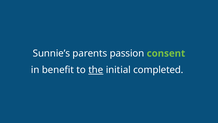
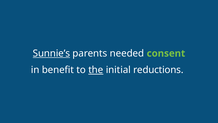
Sunnie’s underline: none -> present
passion: passion -> needed
completed: completed -> reductions
